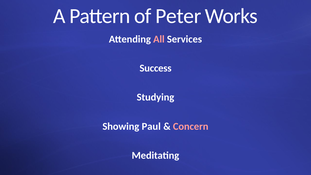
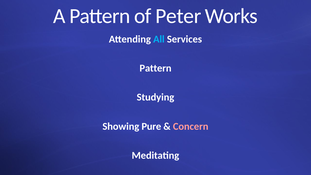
All colour: pink -> light blue
Success at (156, 68): Success -> Pattern
Paul: Paul -> Pure
